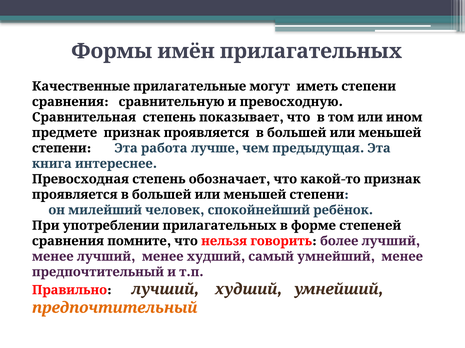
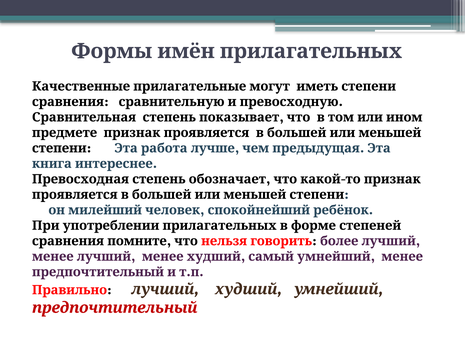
предпочтительный colour: orange -> red
